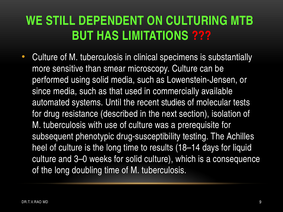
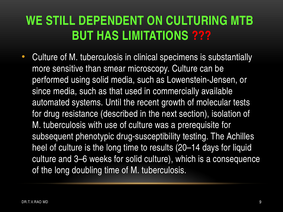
studies: studies -> growth
18–14: 18–14 -> 20–14
3–0: 3–0 -> 3–6
